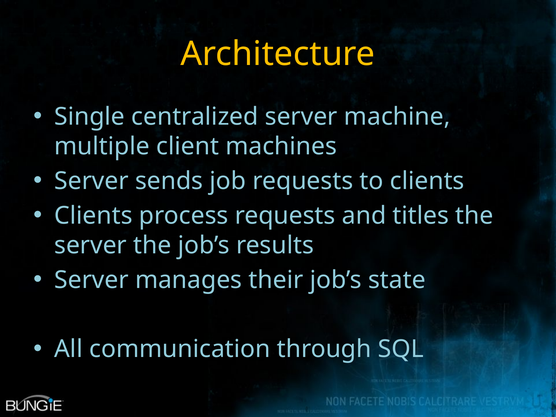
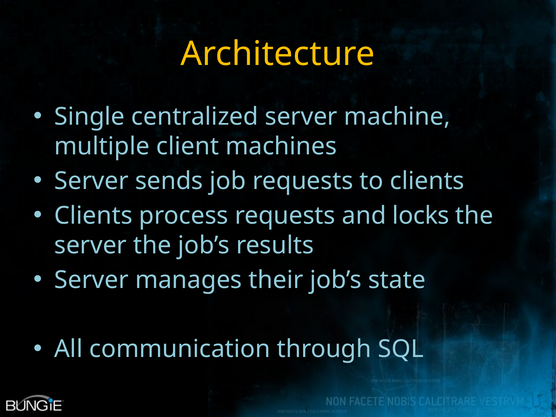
titles: titles -> locks
